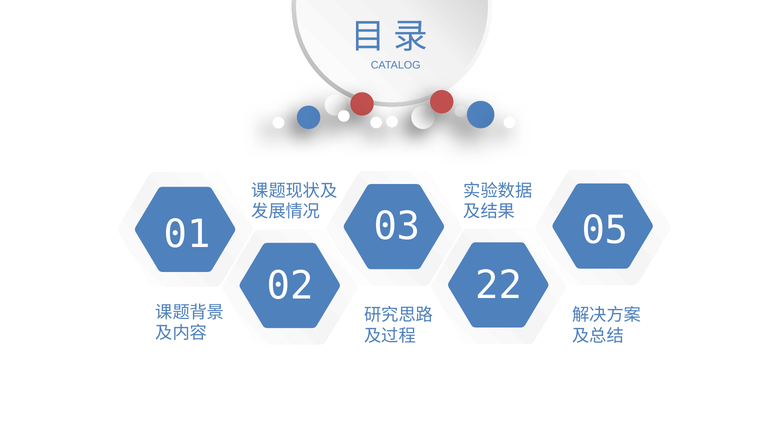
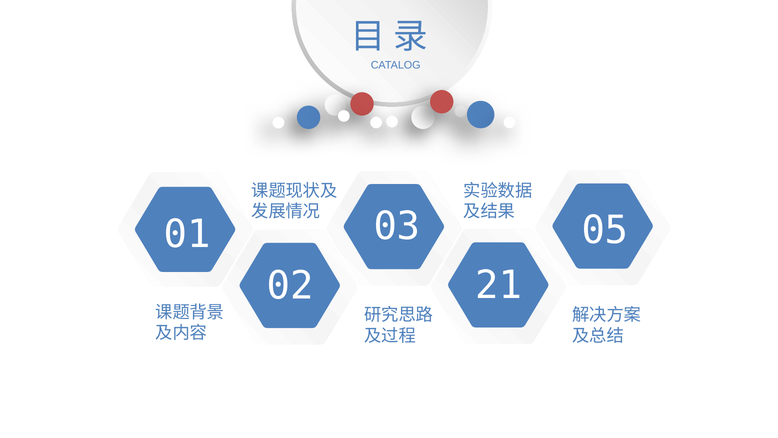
22: 22 -> 21
